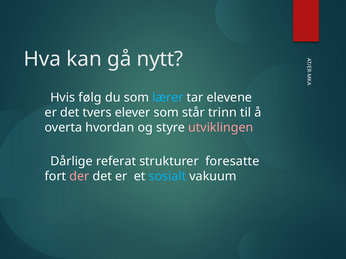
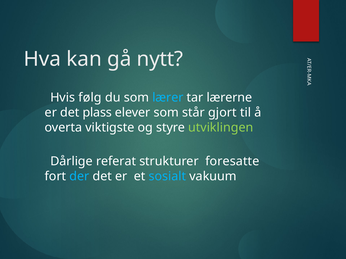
elevene: elevene -> lærerne
tvers: tvers -> plass
trinn: trinn -> gjort
hvordan: hvordan -> viktigste
utviklingen colour: pink -> light green
der colour: pink -> light blue
